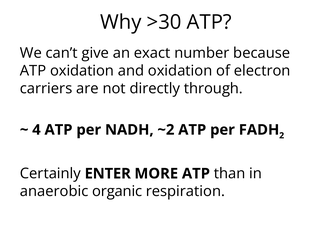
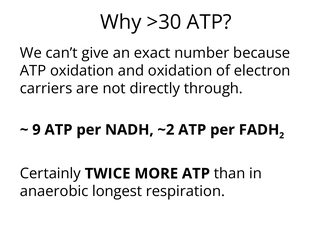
4: 4 -> 9
ENTER: ENTER -> TWICE
organic: organic -> longest
